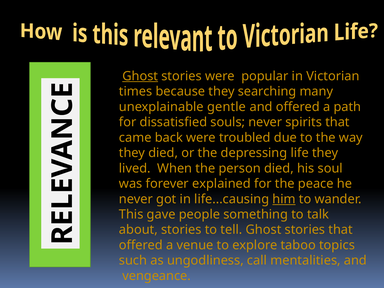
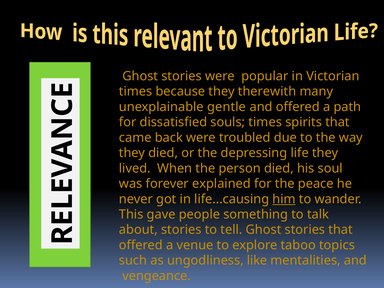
Ghost at (140, 76) underline: present -> none
searching: searching -> therewith
souls never: never -> times
call: call -> like
